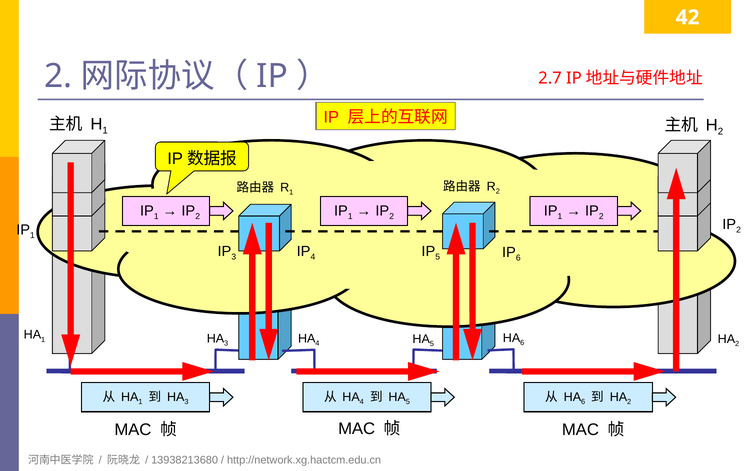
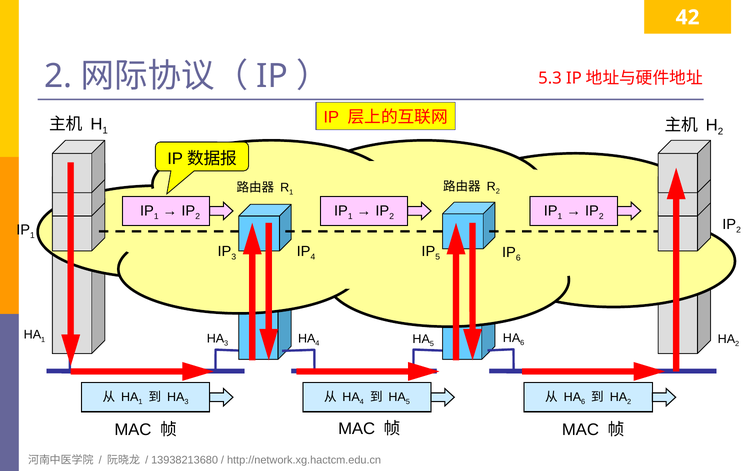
2.7: 2.7 -> 5.3
